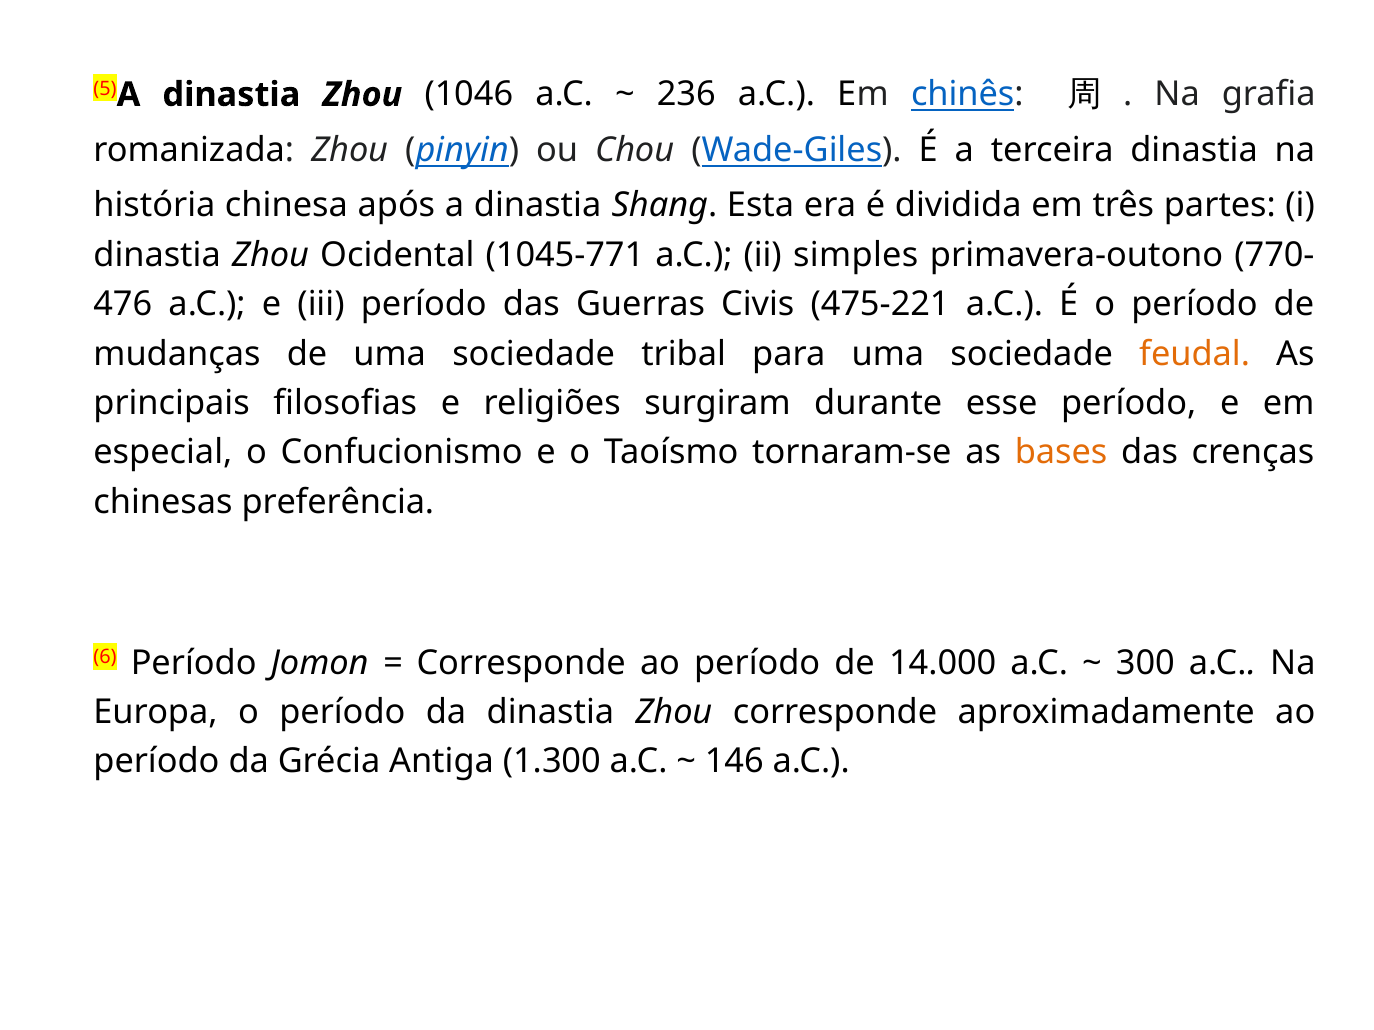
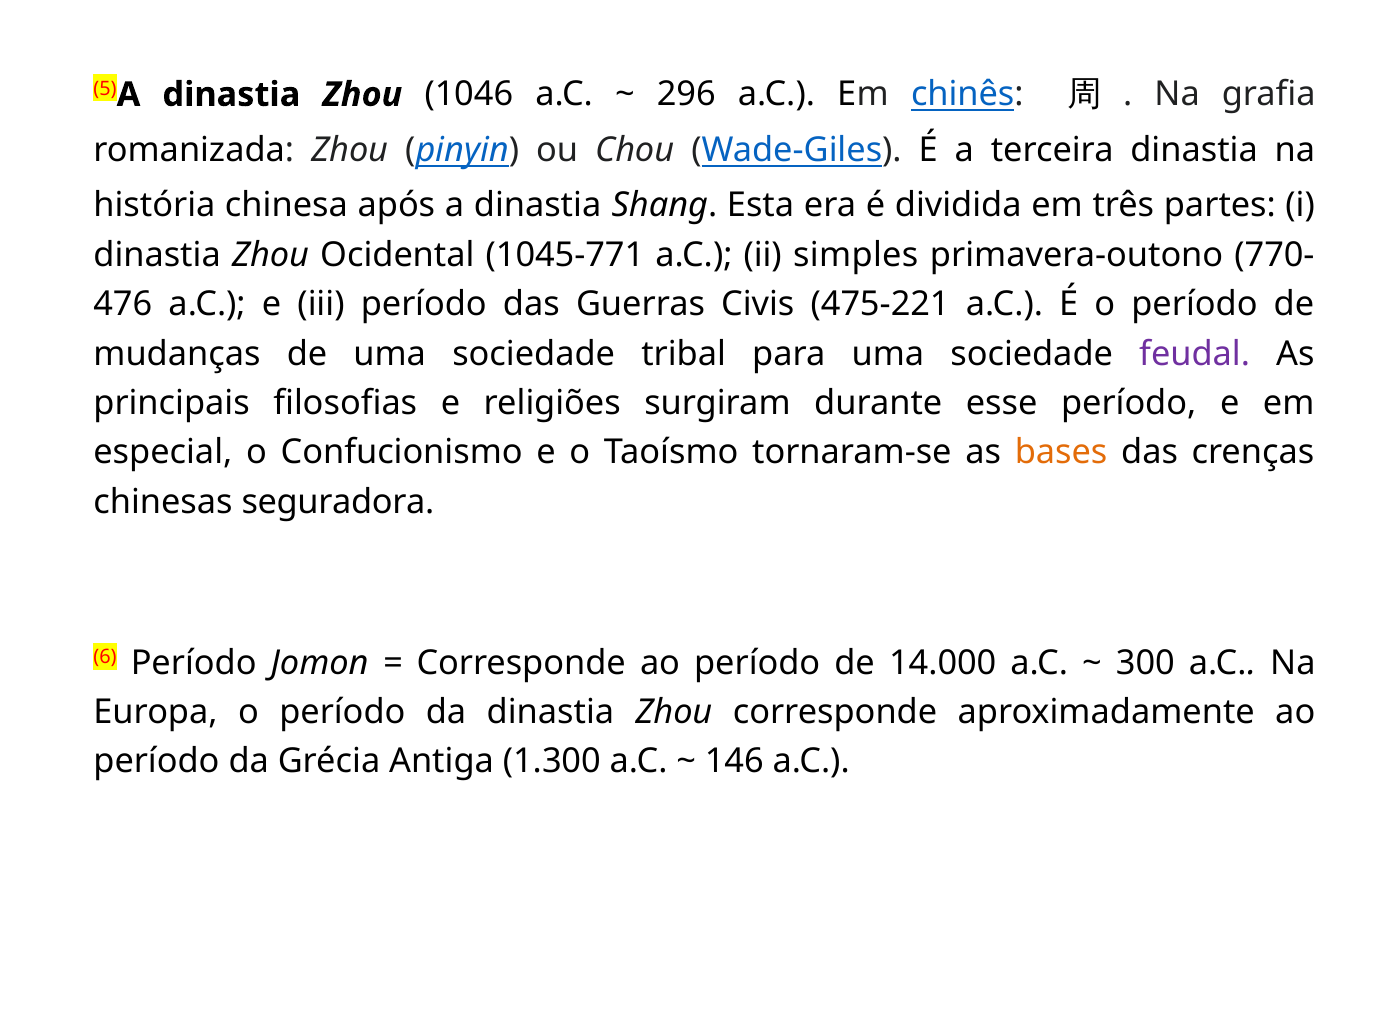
236: 236 -> 296
feudal colour: orange -> purple
preferência: preferência -> seguradora
